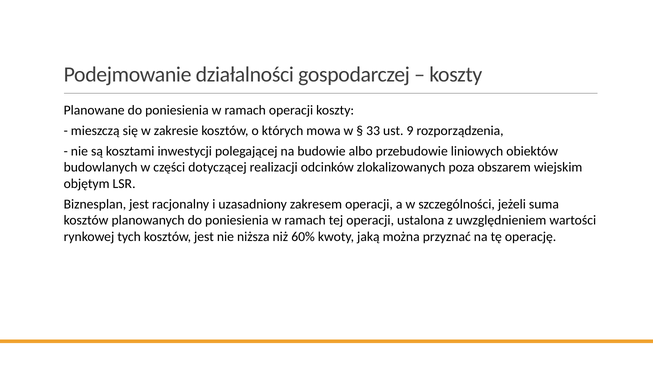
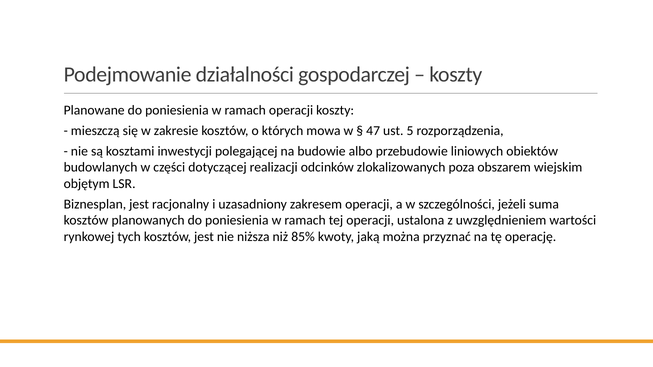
33: 33 -> 47
9: 9 -> 5
60%: 60% -> 85%
